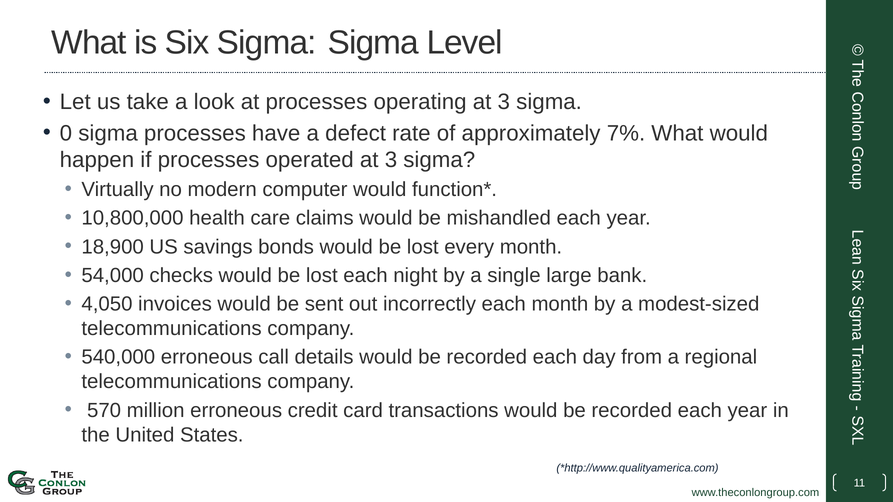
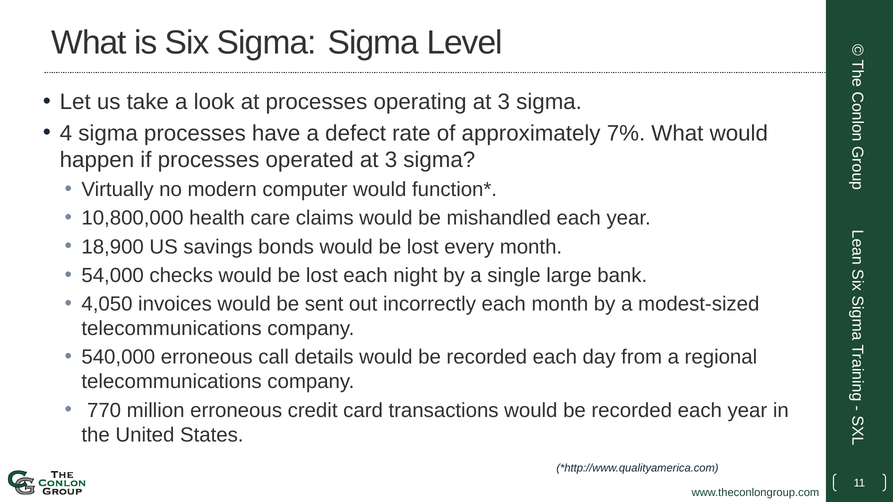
0: 0 -> 4
570: 570 -> 770
